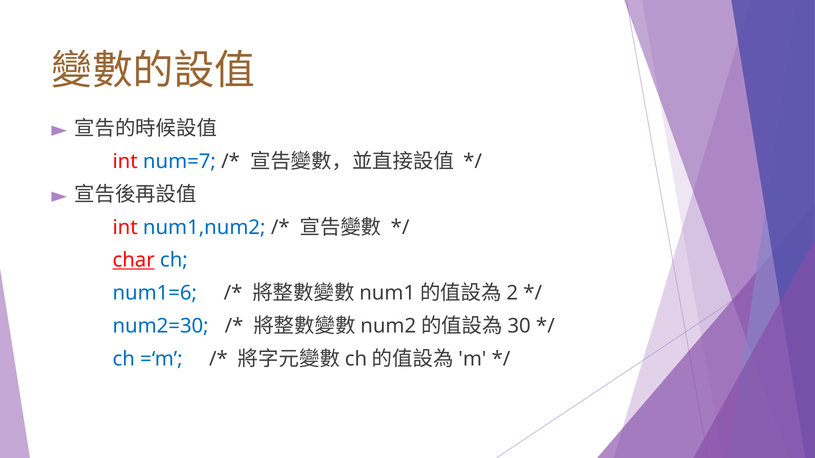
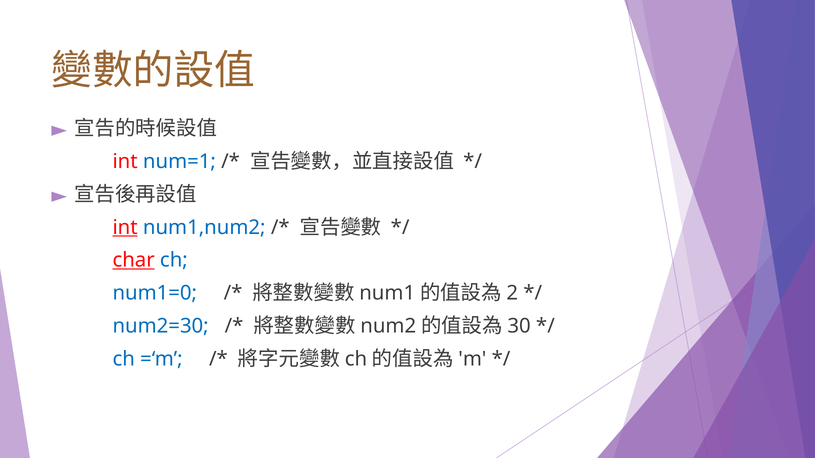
num=7: num=7 -> num=1
int at (125, 227) underline: none -> present
num1=6: num1=6 -> num1=0
